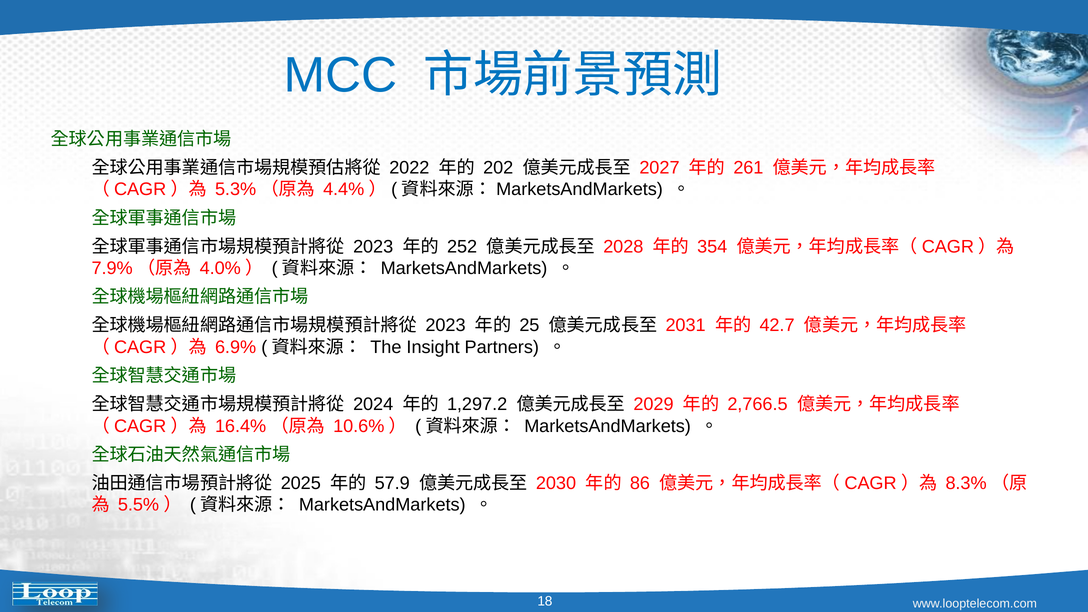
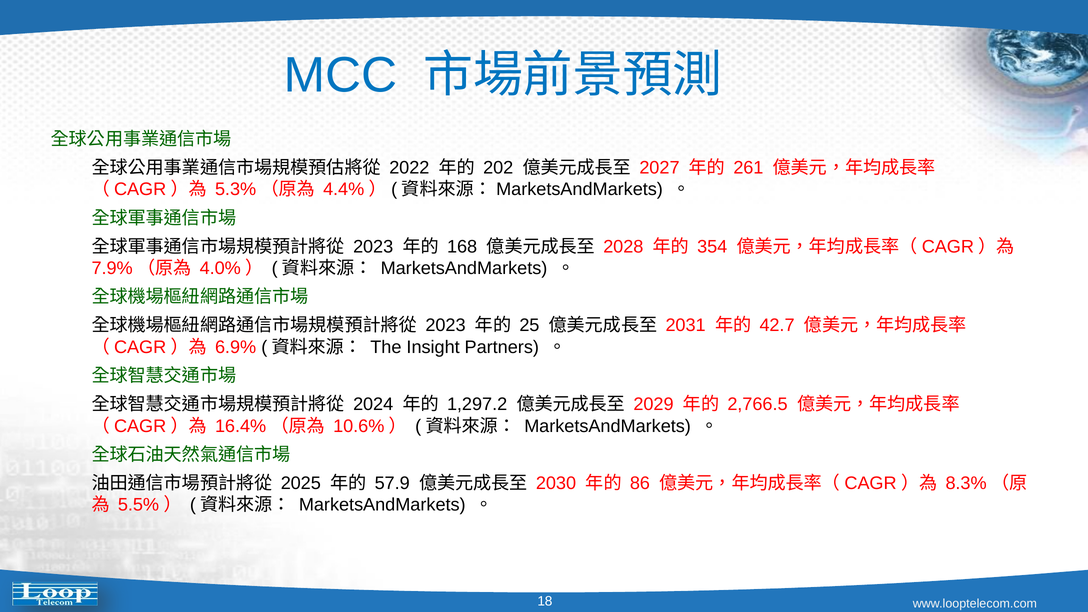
252: 252 -> 168
